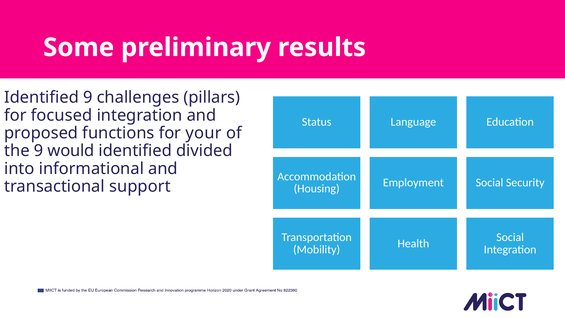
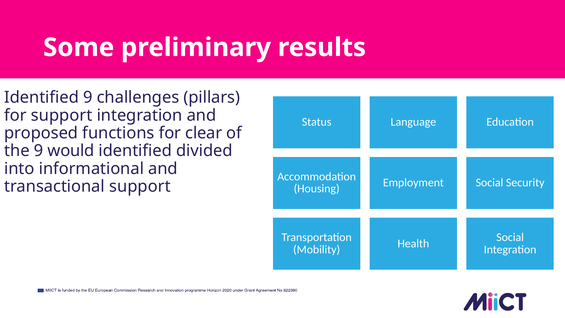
for focused: focused -> support
your: your -> clear
